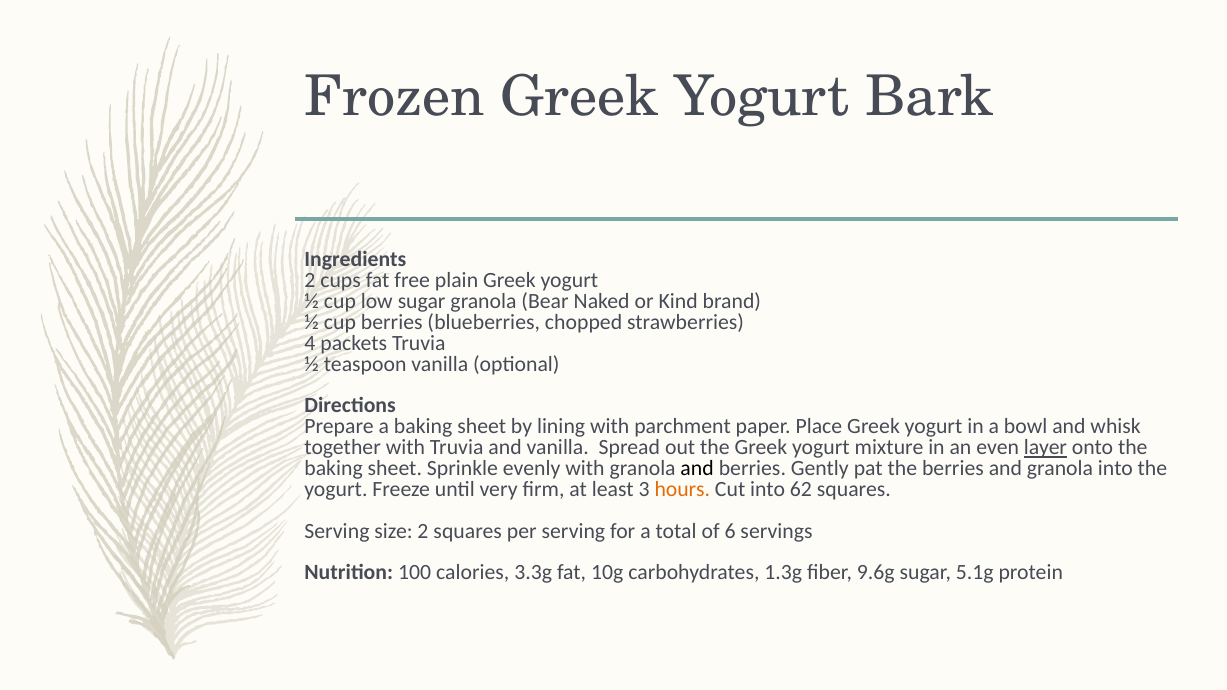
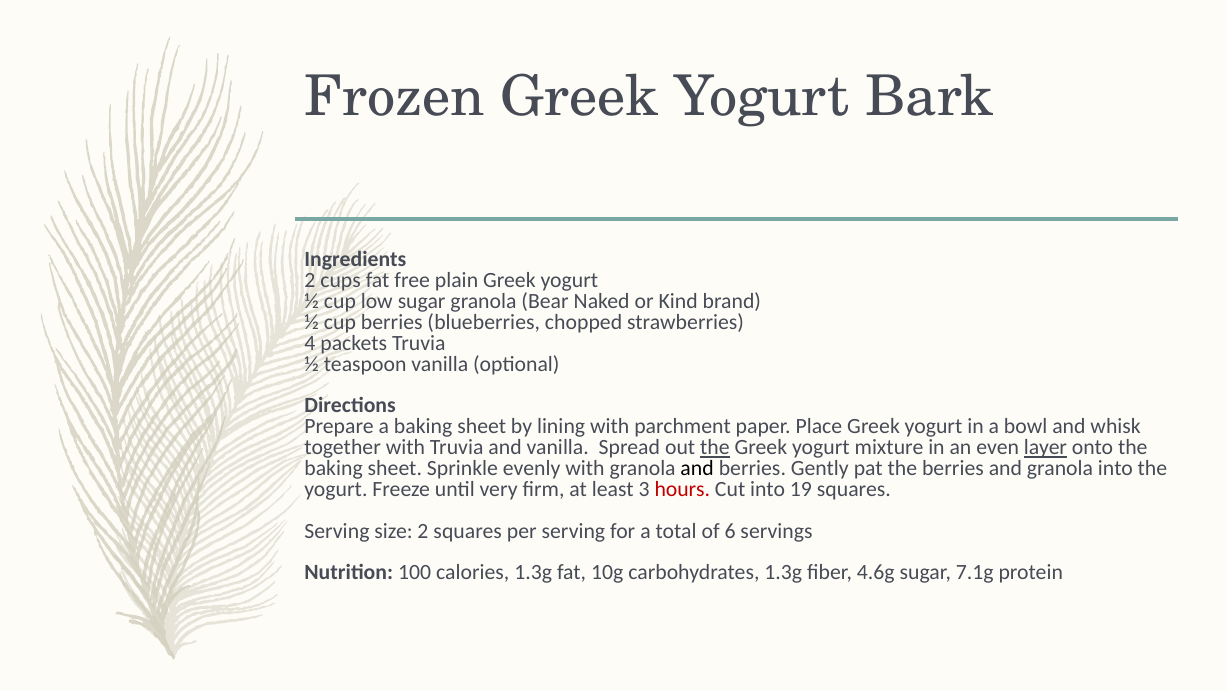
the at (715, 448) underline: none -> present
hours colour: orange -> red
62: 62 -> 19
calories 3.3g: 3.3g -> 1.3g
9.6g: 9.6g -> 4.6g
5.1g: 5.1g -> 7.1g
